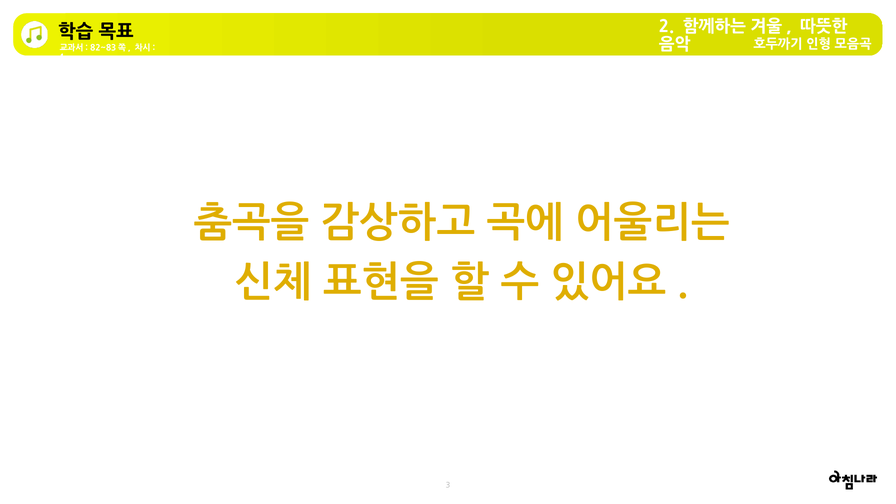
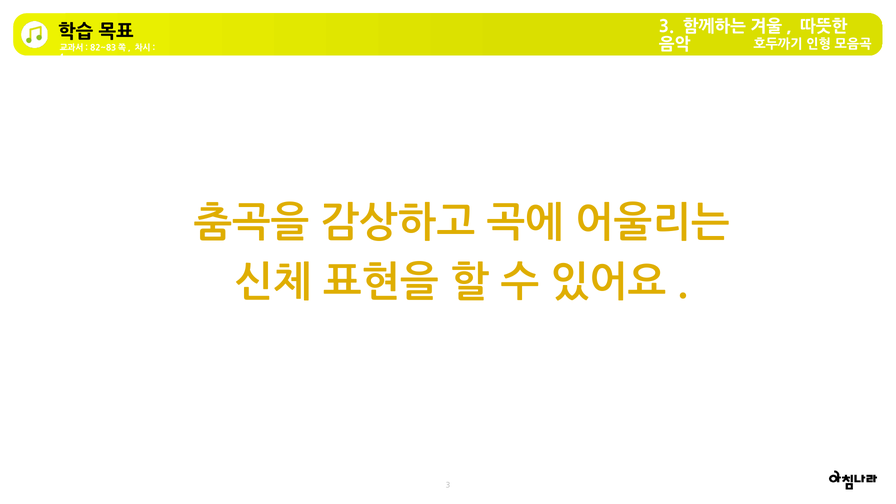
2 at (666, 27): 2 -> 3
